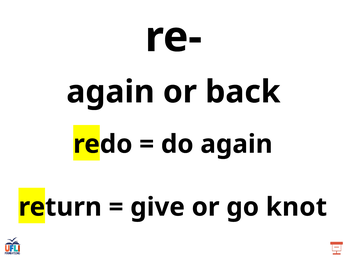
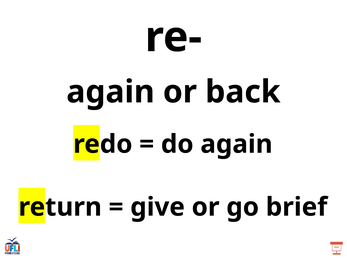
knot: knot -> brief
